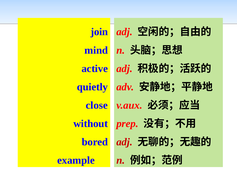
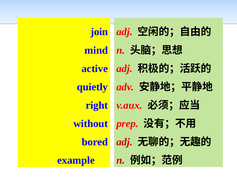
close: close -> right
